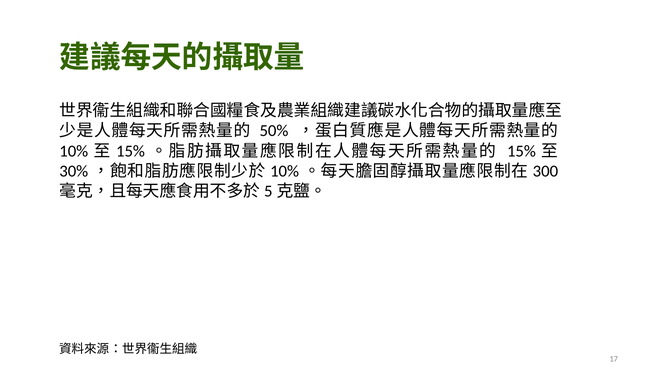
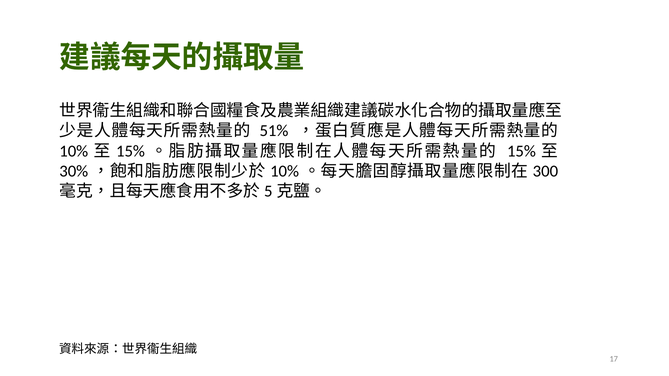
50%: 50% -> 51%
